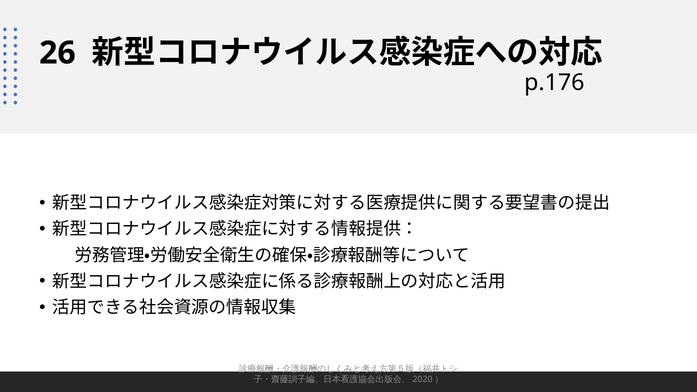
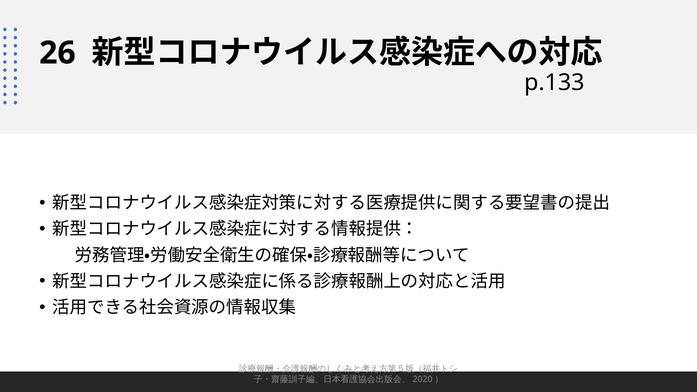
p.176: p.176 -> p.133
